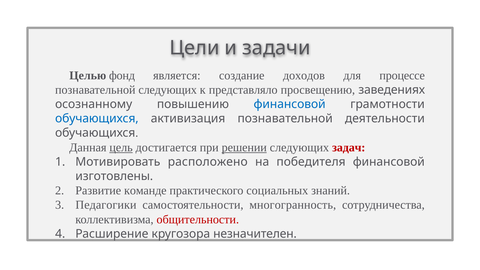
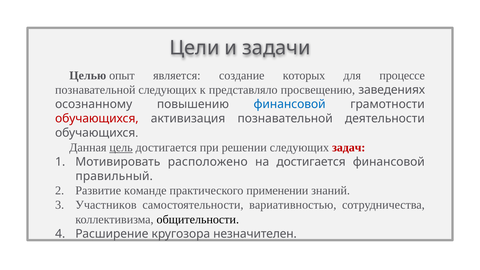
фонд: фонд -> опыт
доходов: доходов -> которых
обучающихся at (97, 119) colour: blue -> red
решении underline: present -> none
на победителя: победителя -> достигается
изготовлены: изготовлены -> правильный
социальных: социальных -> применении
Педагогики: Педагогики -> Участников
многогранность: многогранность -> вариативностью
общительности colour: red -> black
